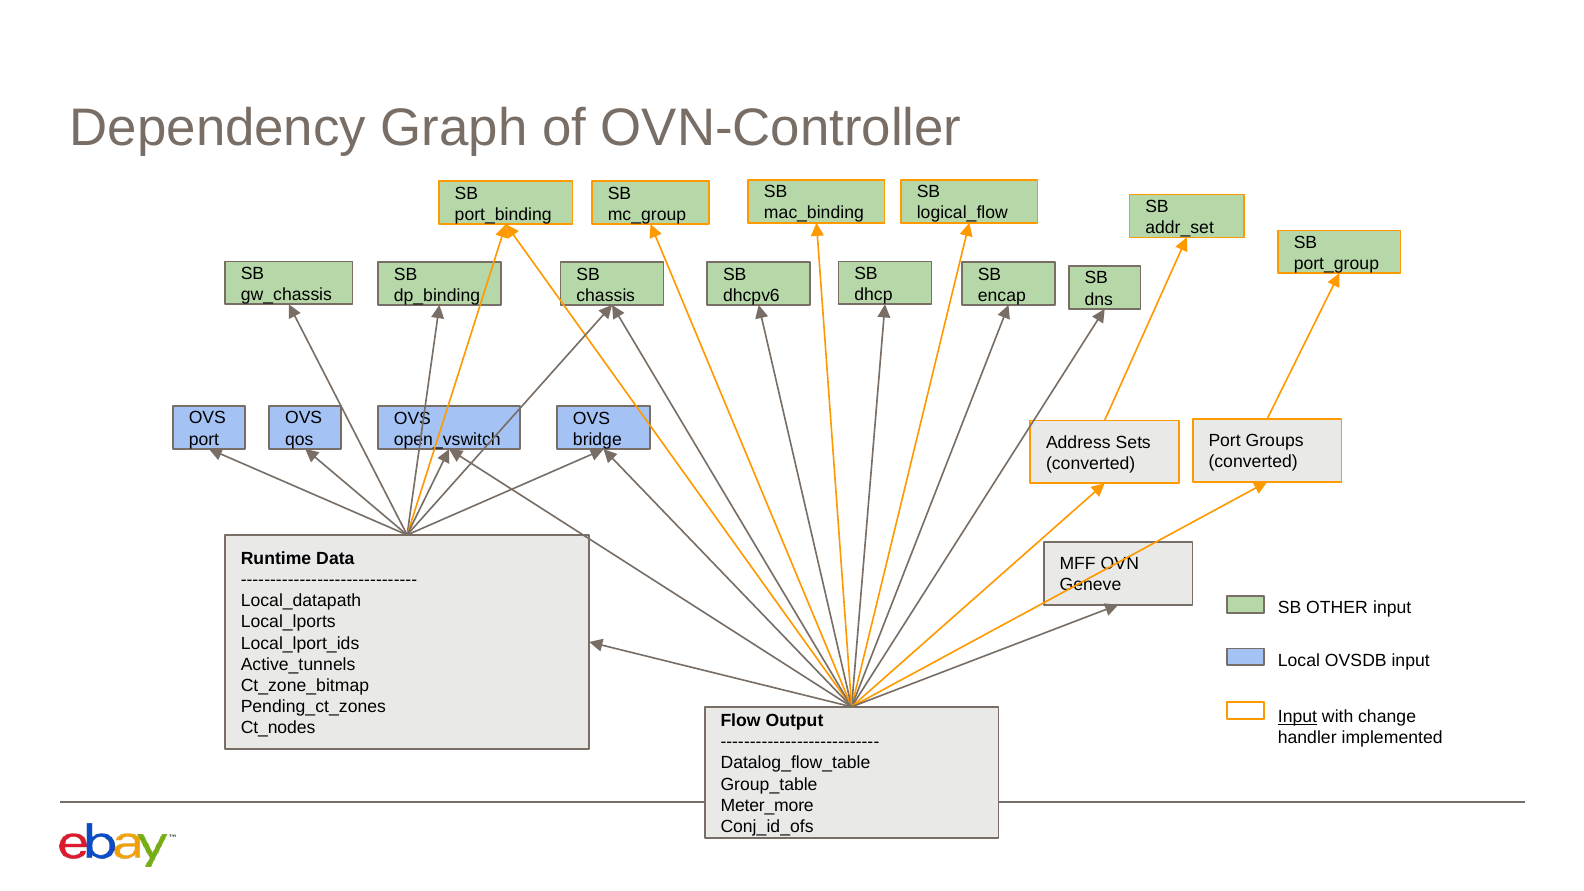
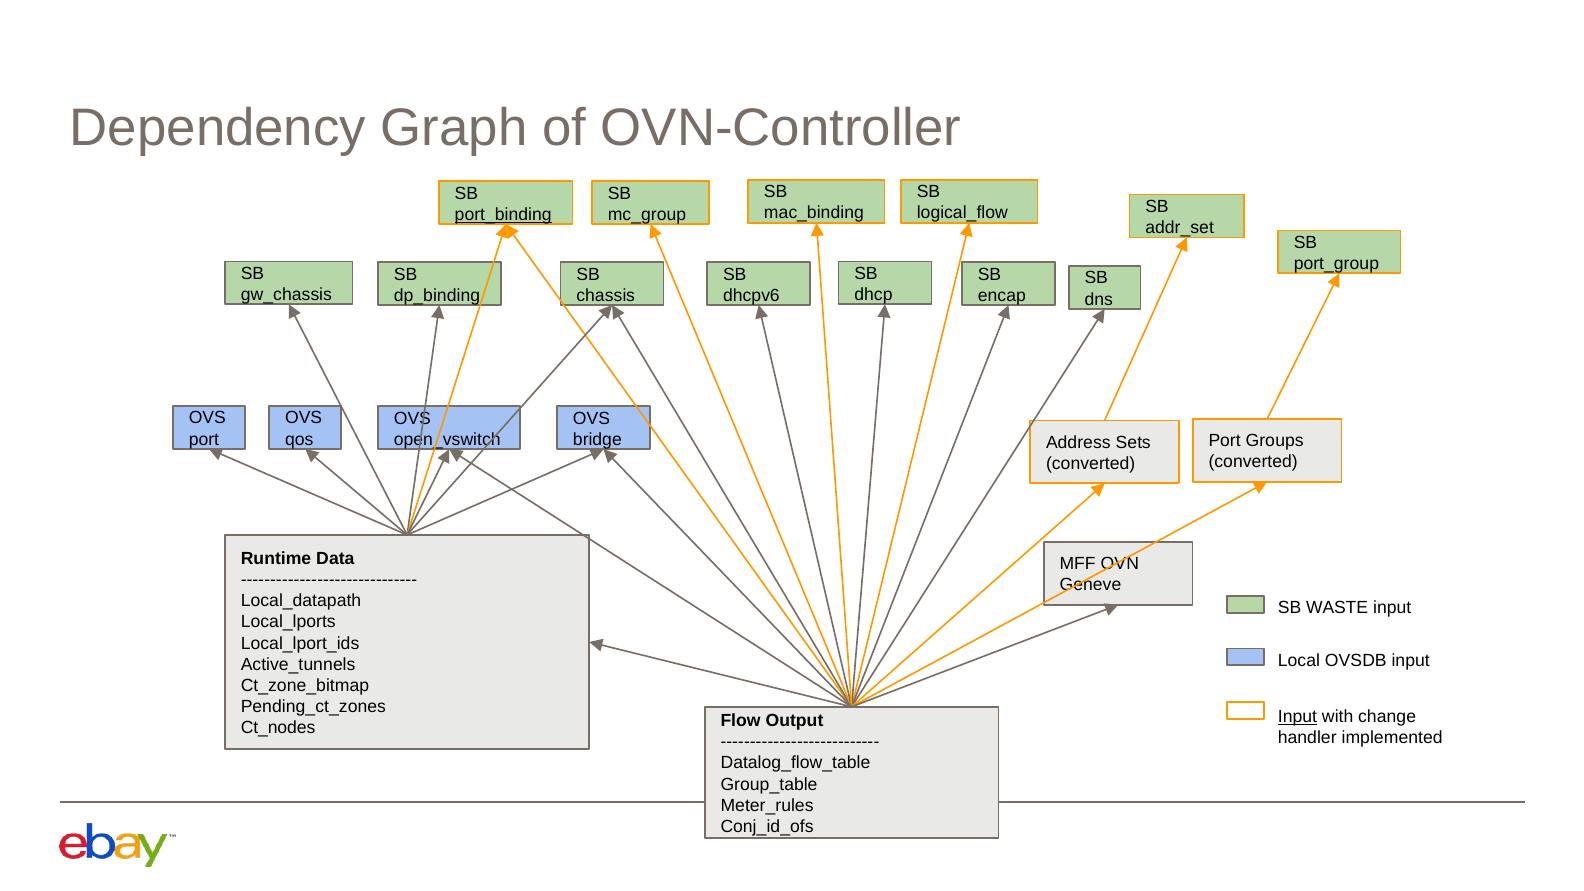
port_binding underline: none -> present
OTHER: OTHER -> WASTE
Meter_more: Meter_more -> Meter_rules
